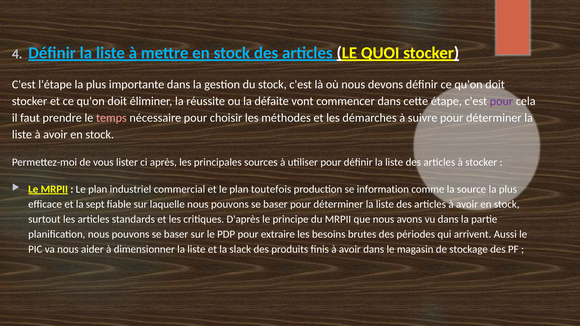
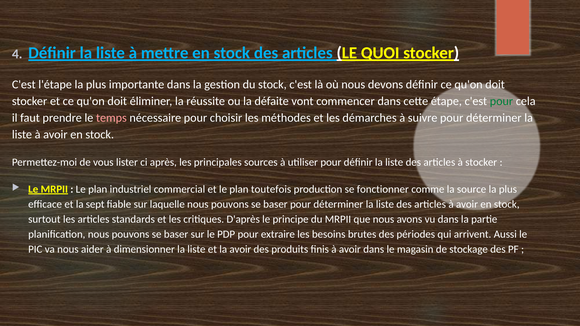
pour at (501, 101) colour: purple -> green
information: information -> fonctionner
la slack: slack -> avoir
